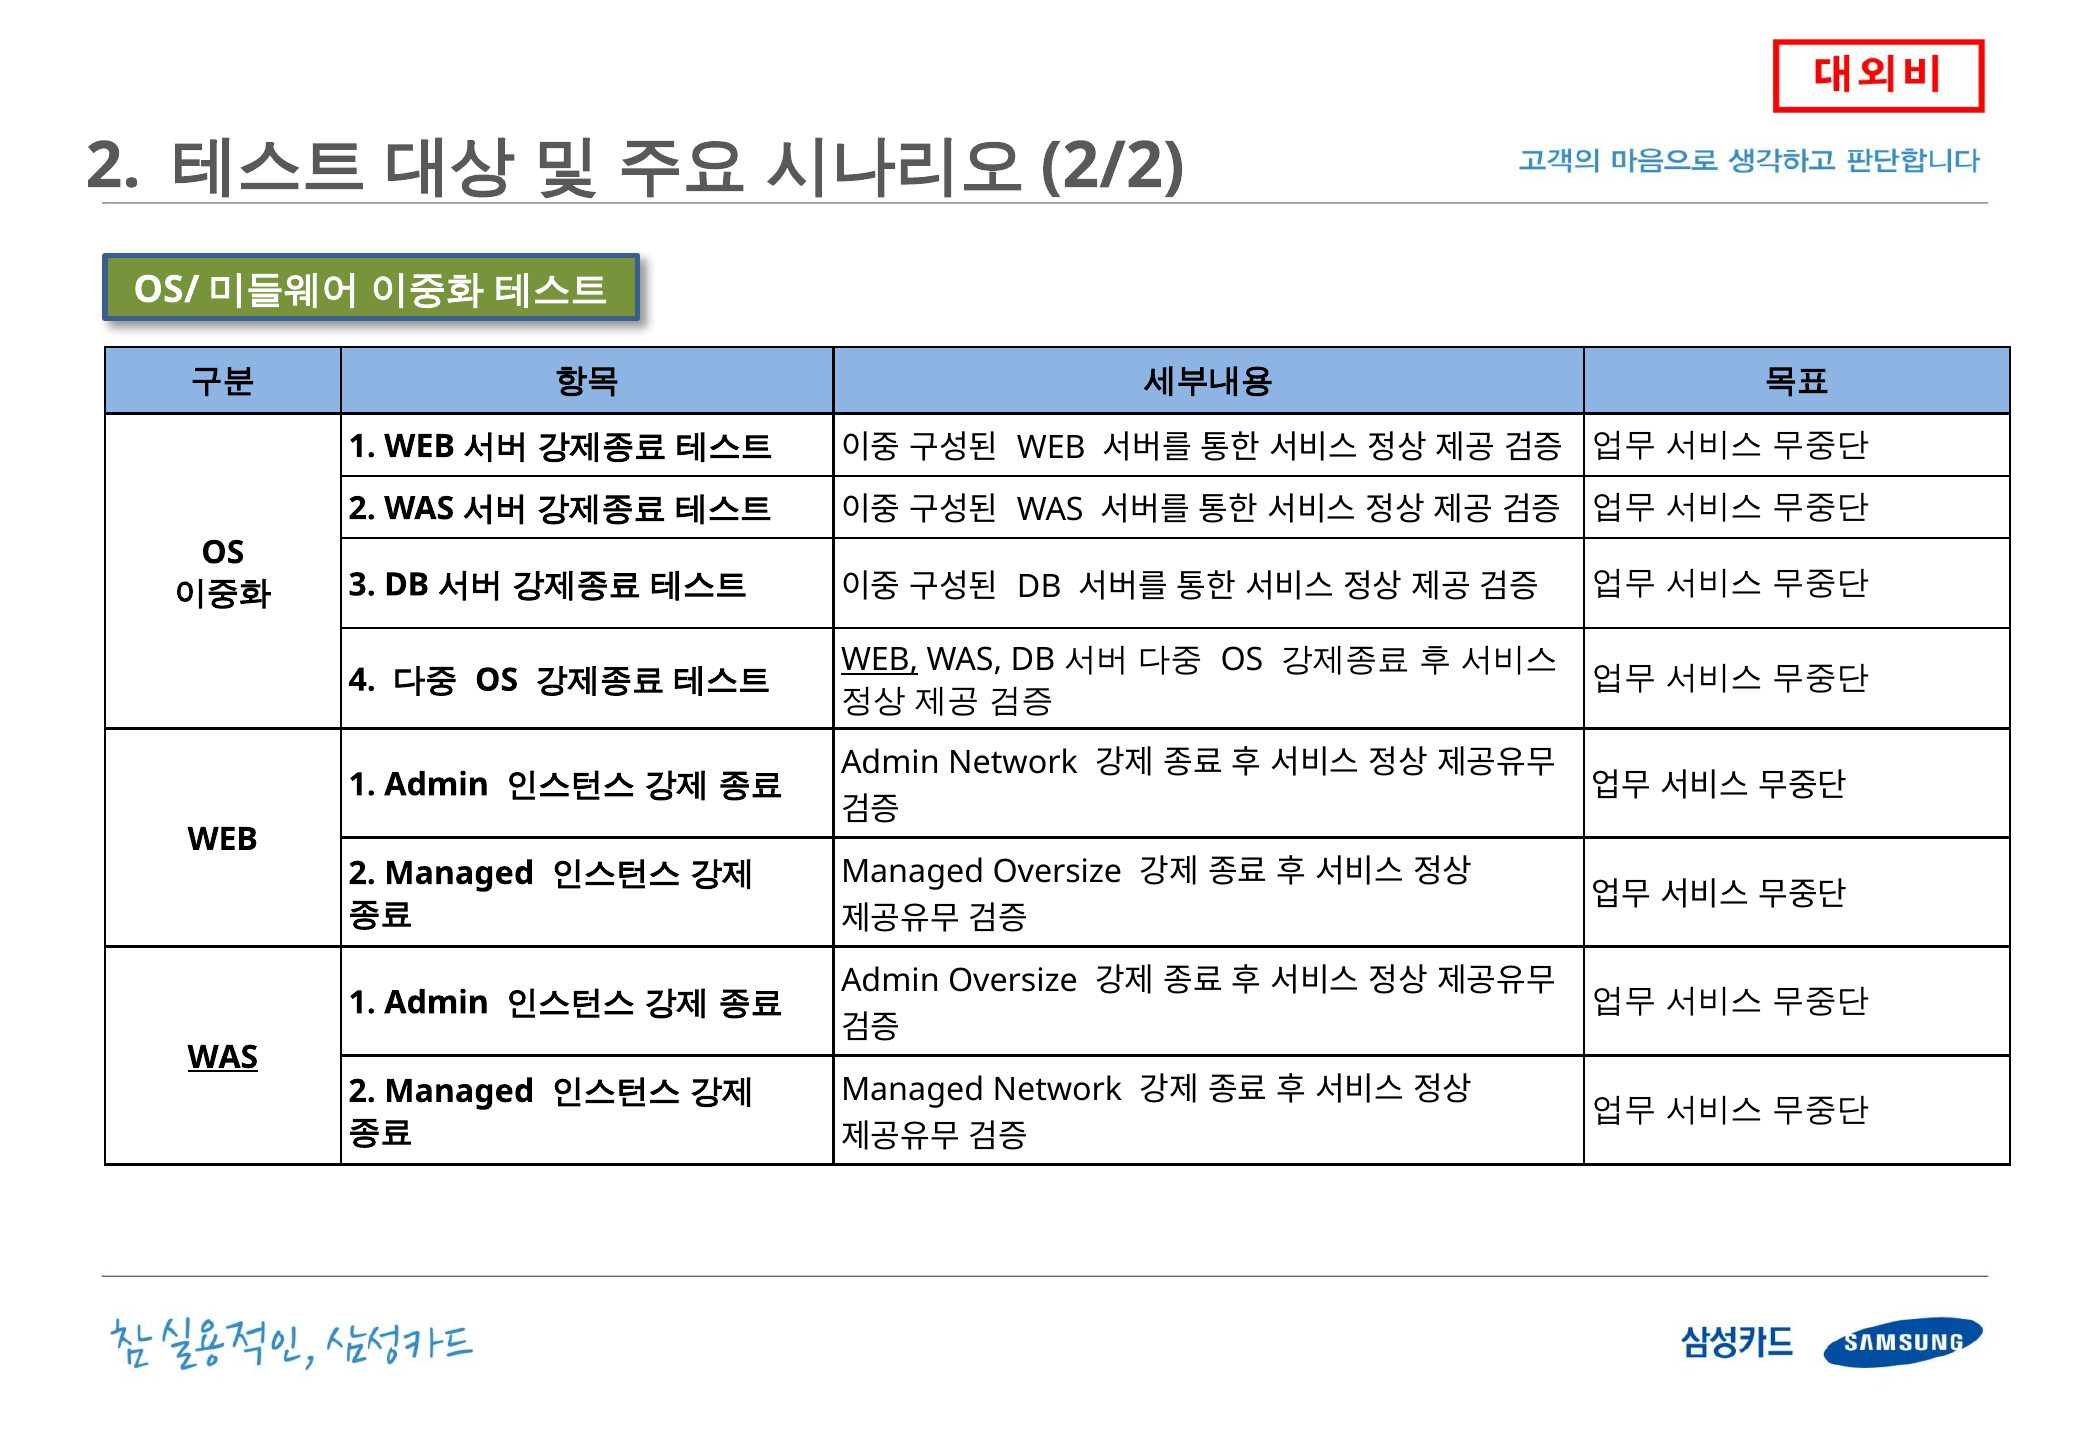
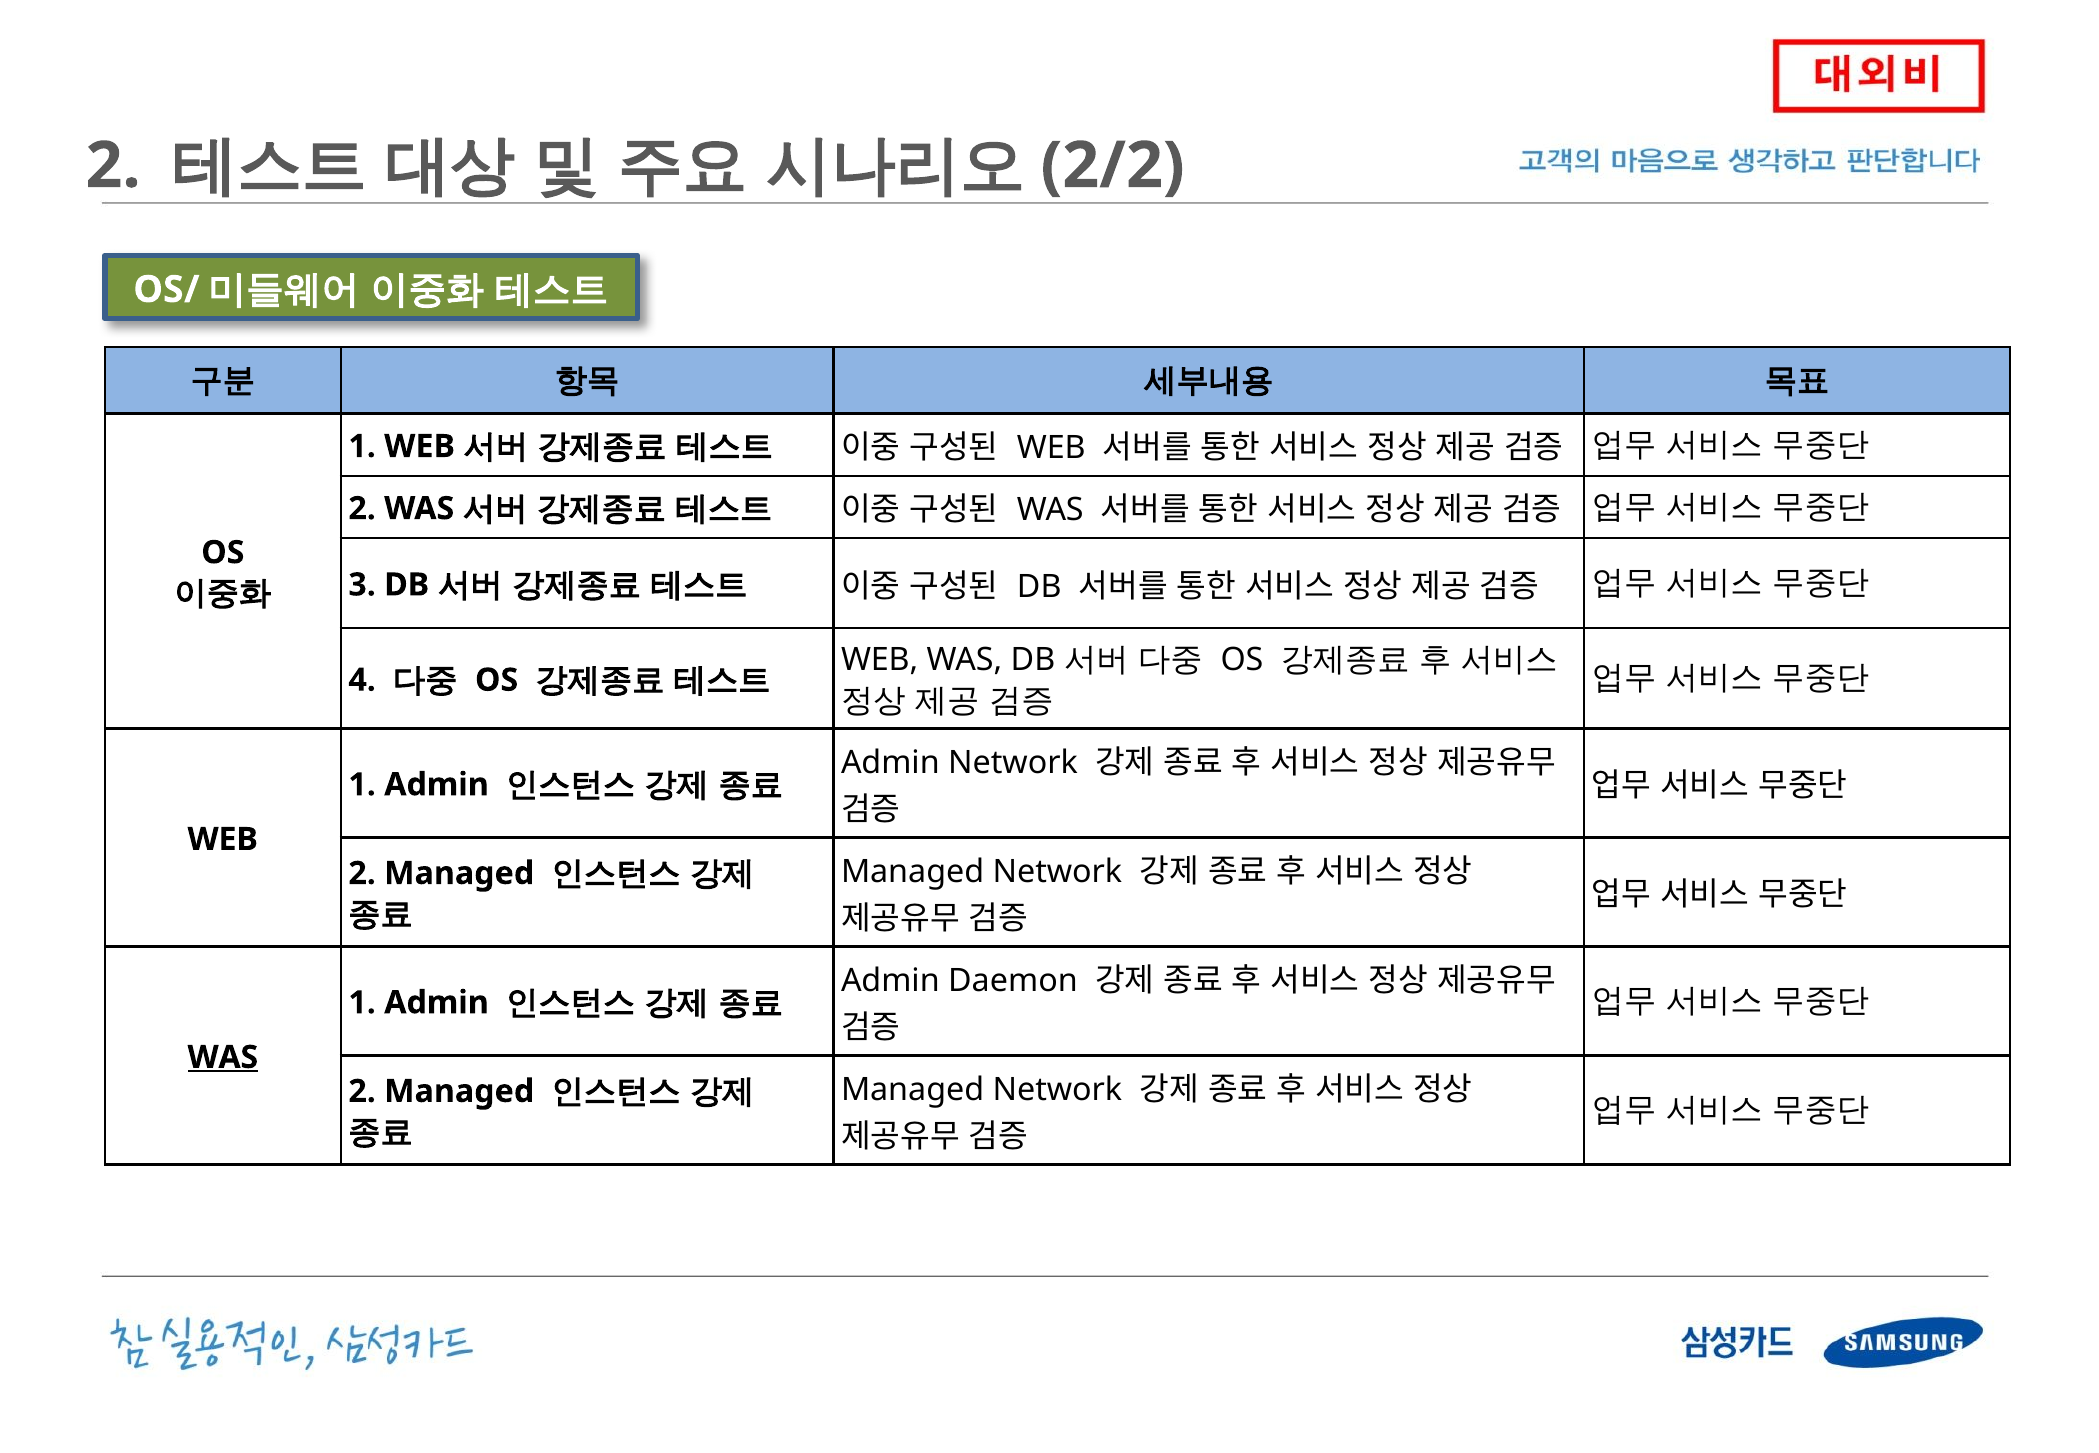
WEB at (880, 660) underline: present -> none
Oversize at (1057, 872): Oversize -> Network
Admin Oversize: Oversize -> Daemon
